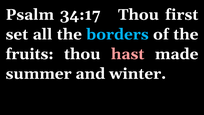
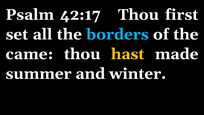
34:17: 34:17 -> 42:17
fruits: fruits -> came
hast colour: pink -> yellow
